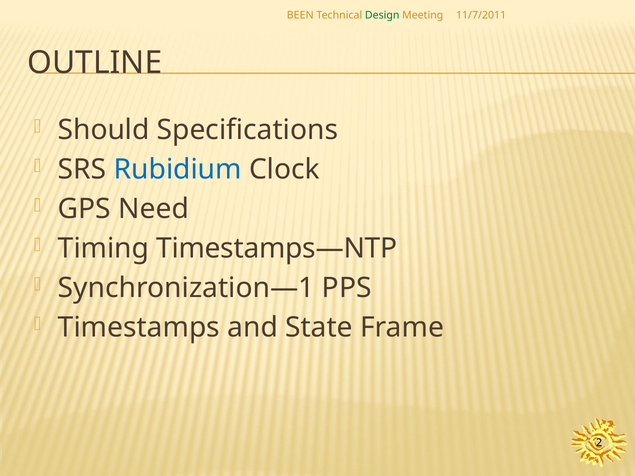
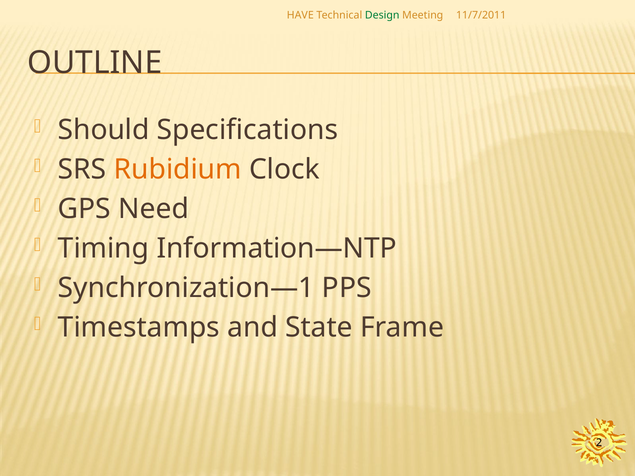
BEEN: BEEN -> HAVE
Rubidium colour: blue -> orange
Timestamps—NTP: Timestamps—NTP -> Information—NTP
